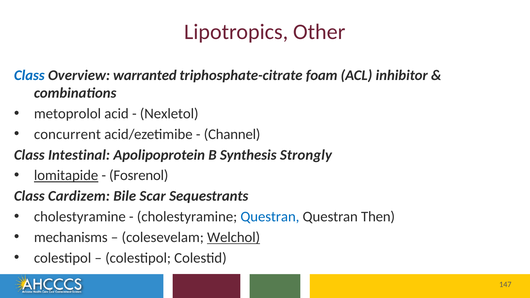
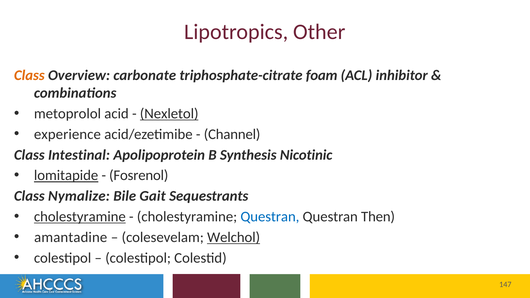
Class at (29, 75) colour: blue -> orange
warranted: warranted -> carbonate
Nexletol underline: none -> present
concurrent: concurrent -> experience
Strongly: Strongly -> Nicotinic
Cardizem: Cardizem -> Nymalize
Scar: Scar -> Gait
cholestyramine at (80, 217) underline: none -> present
mechanisms: mechanisms -> amantadine
